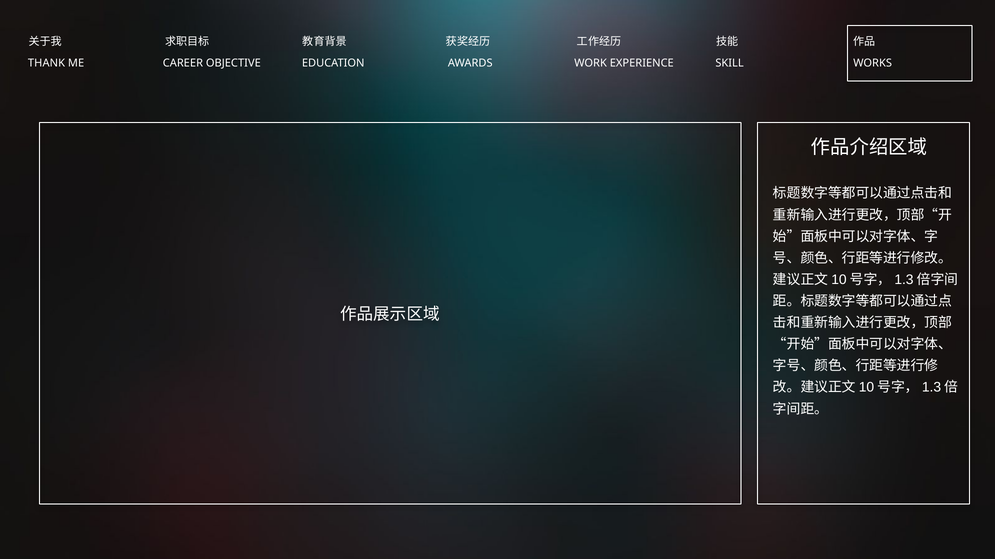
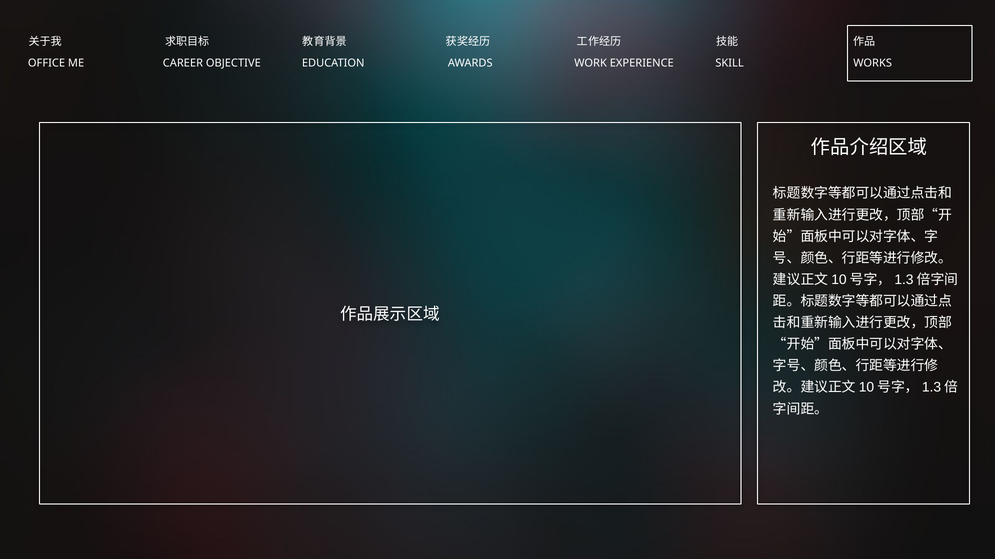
THANK: THANK -> OFFICE
